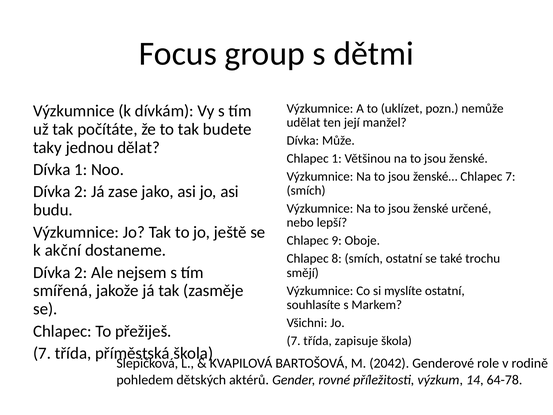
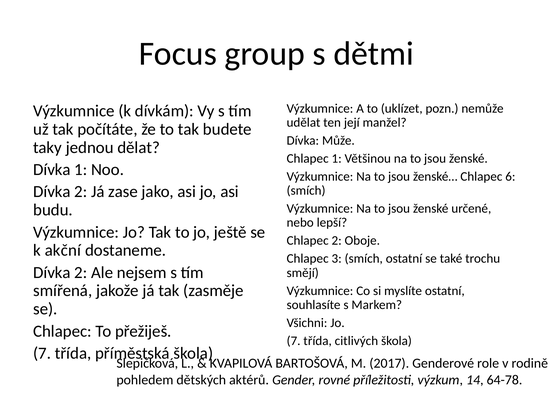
Chlapec 7: 7 -> 6
Chlapec 9: 9 -> 2
8: 8 -> 3
zapisuje: zapisuje -> citlivých
2042: 2042 -> 2017
